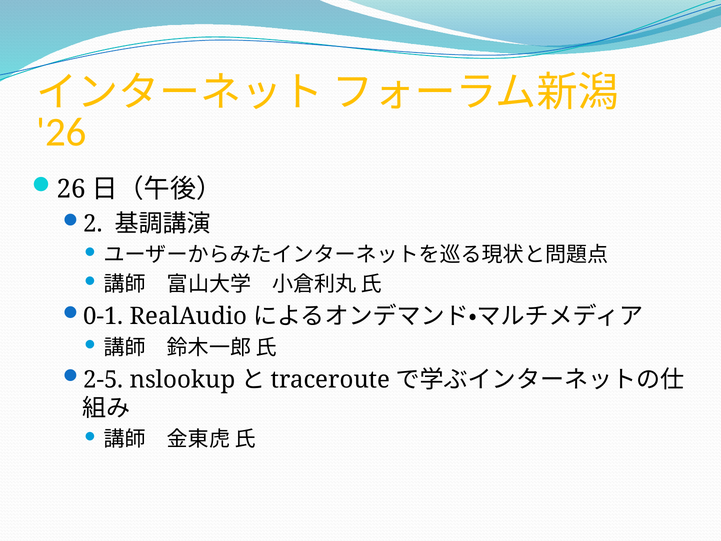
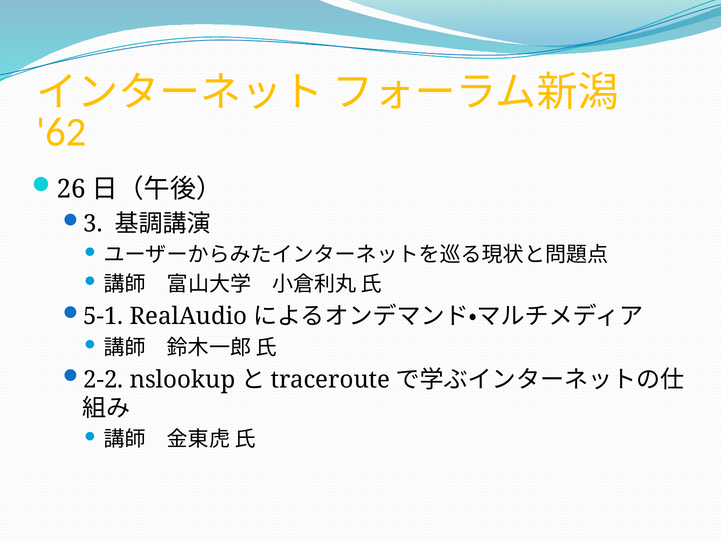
26 at (61, 132): 26 -> 62
2: 2 -> 3
0-1: 0-1 -> 5-1
2-5: 2-5 -> 2-2
